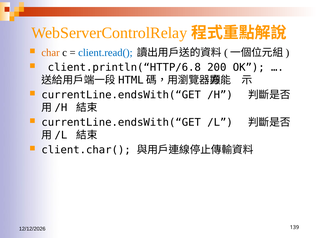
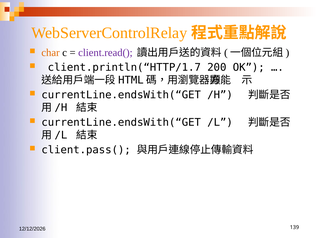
client.read( colour: blue -> purple
client.println(“HTTP/6.8: client.println(“HTTP/6.8 -> client.println(“HTTP/1.7
client.char(: client.char( -> client.pass(
